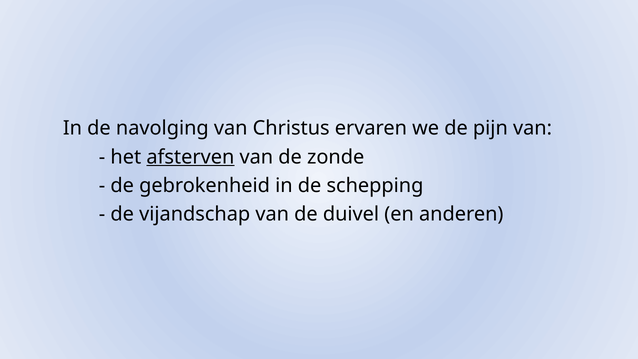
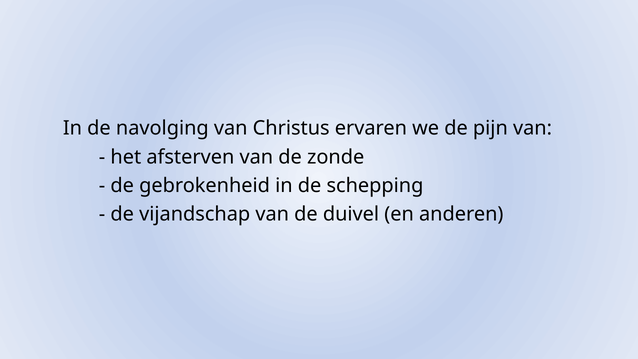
afsterven underline: present -> none
